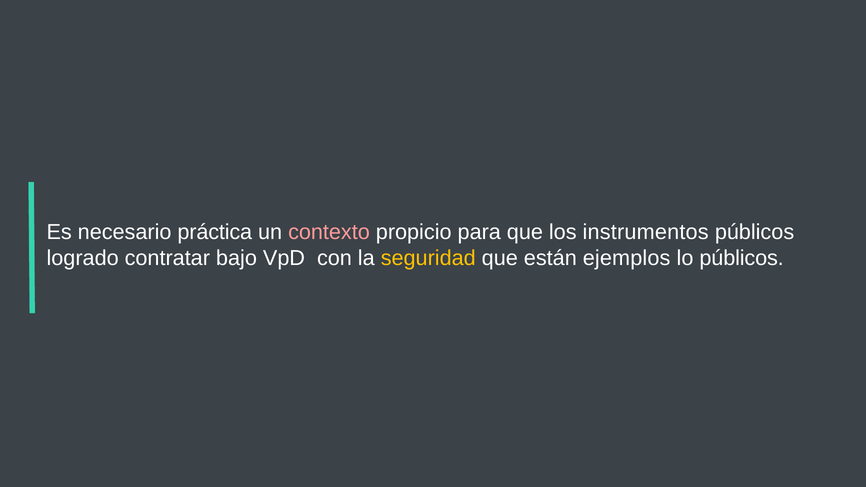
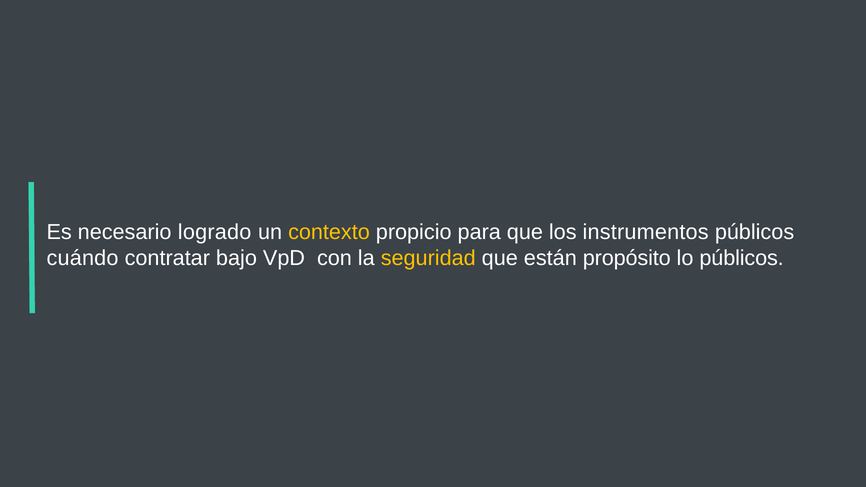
práctica: práctica -> logrado
contexto colour: pink -> yellow
logrado: logrado -> cuándo
ejemplos: ejemplos -> propósito
